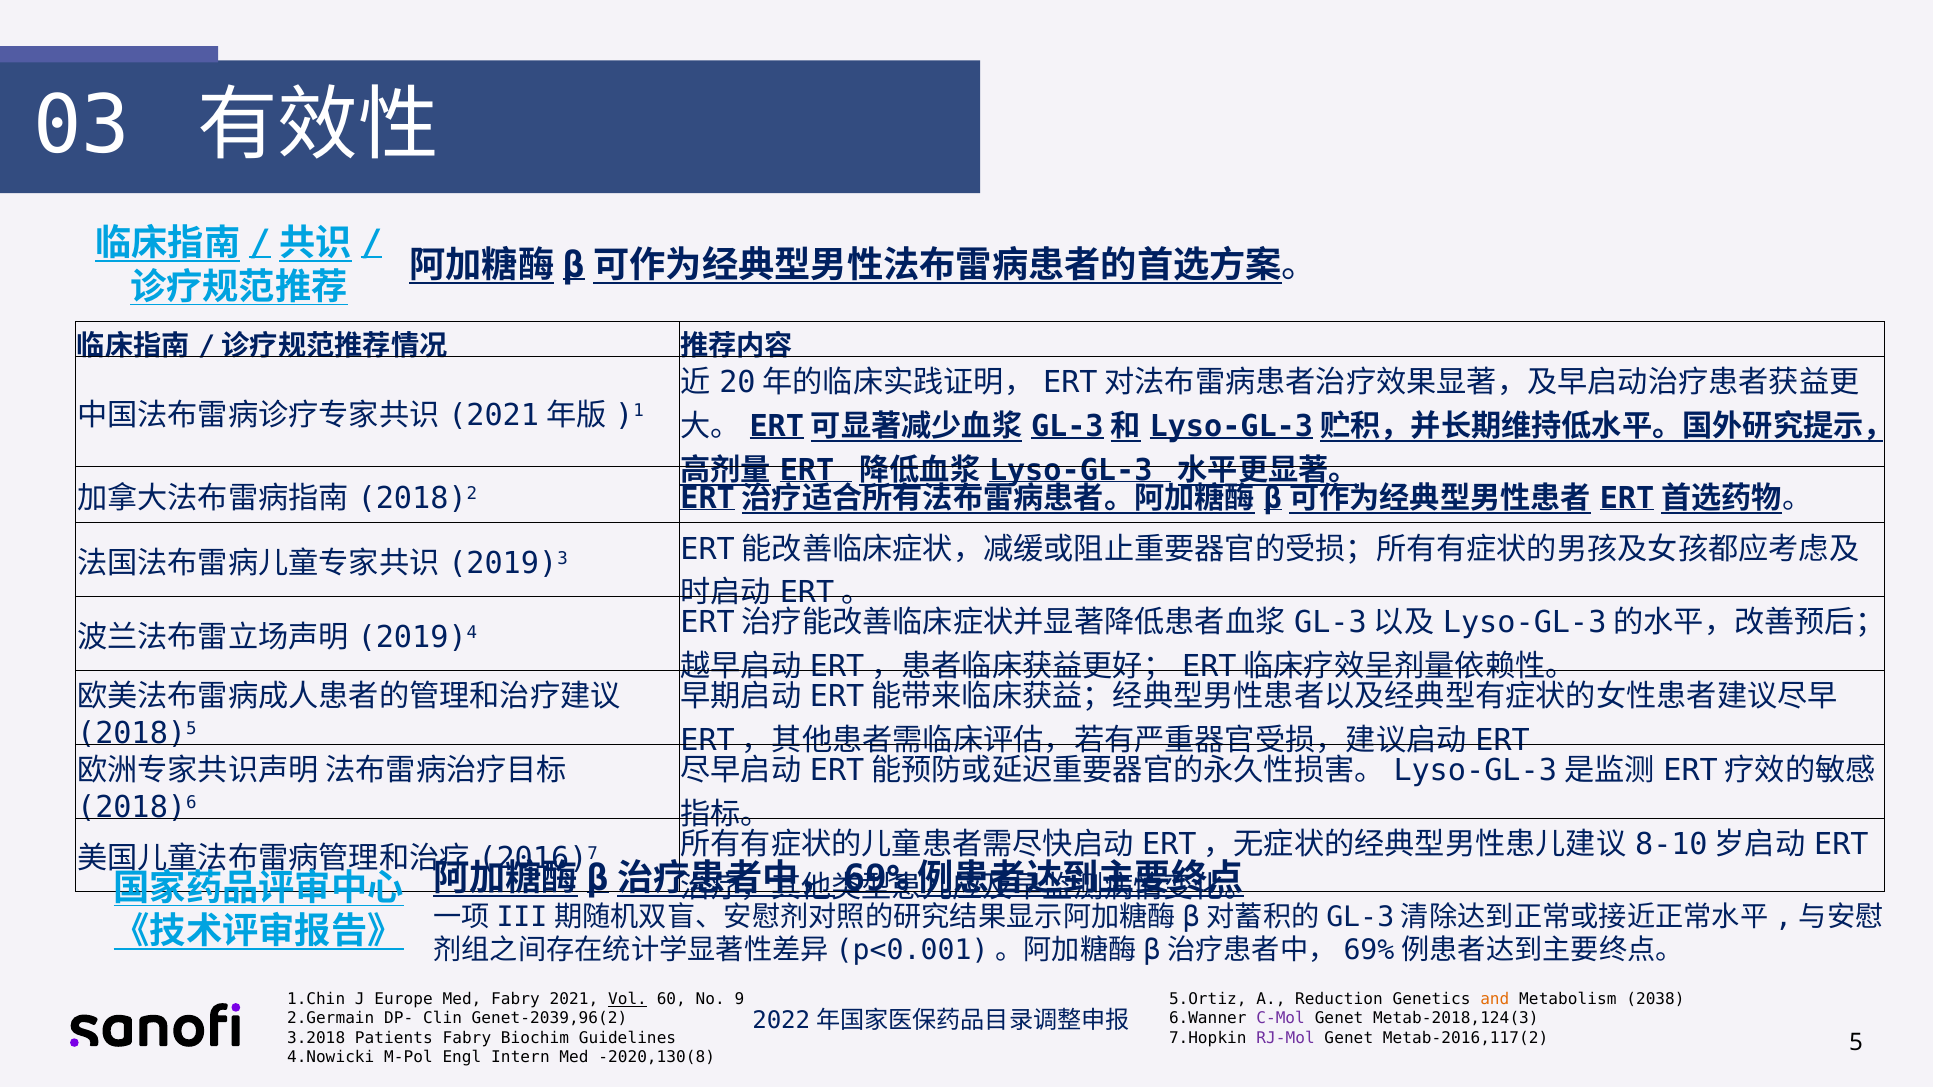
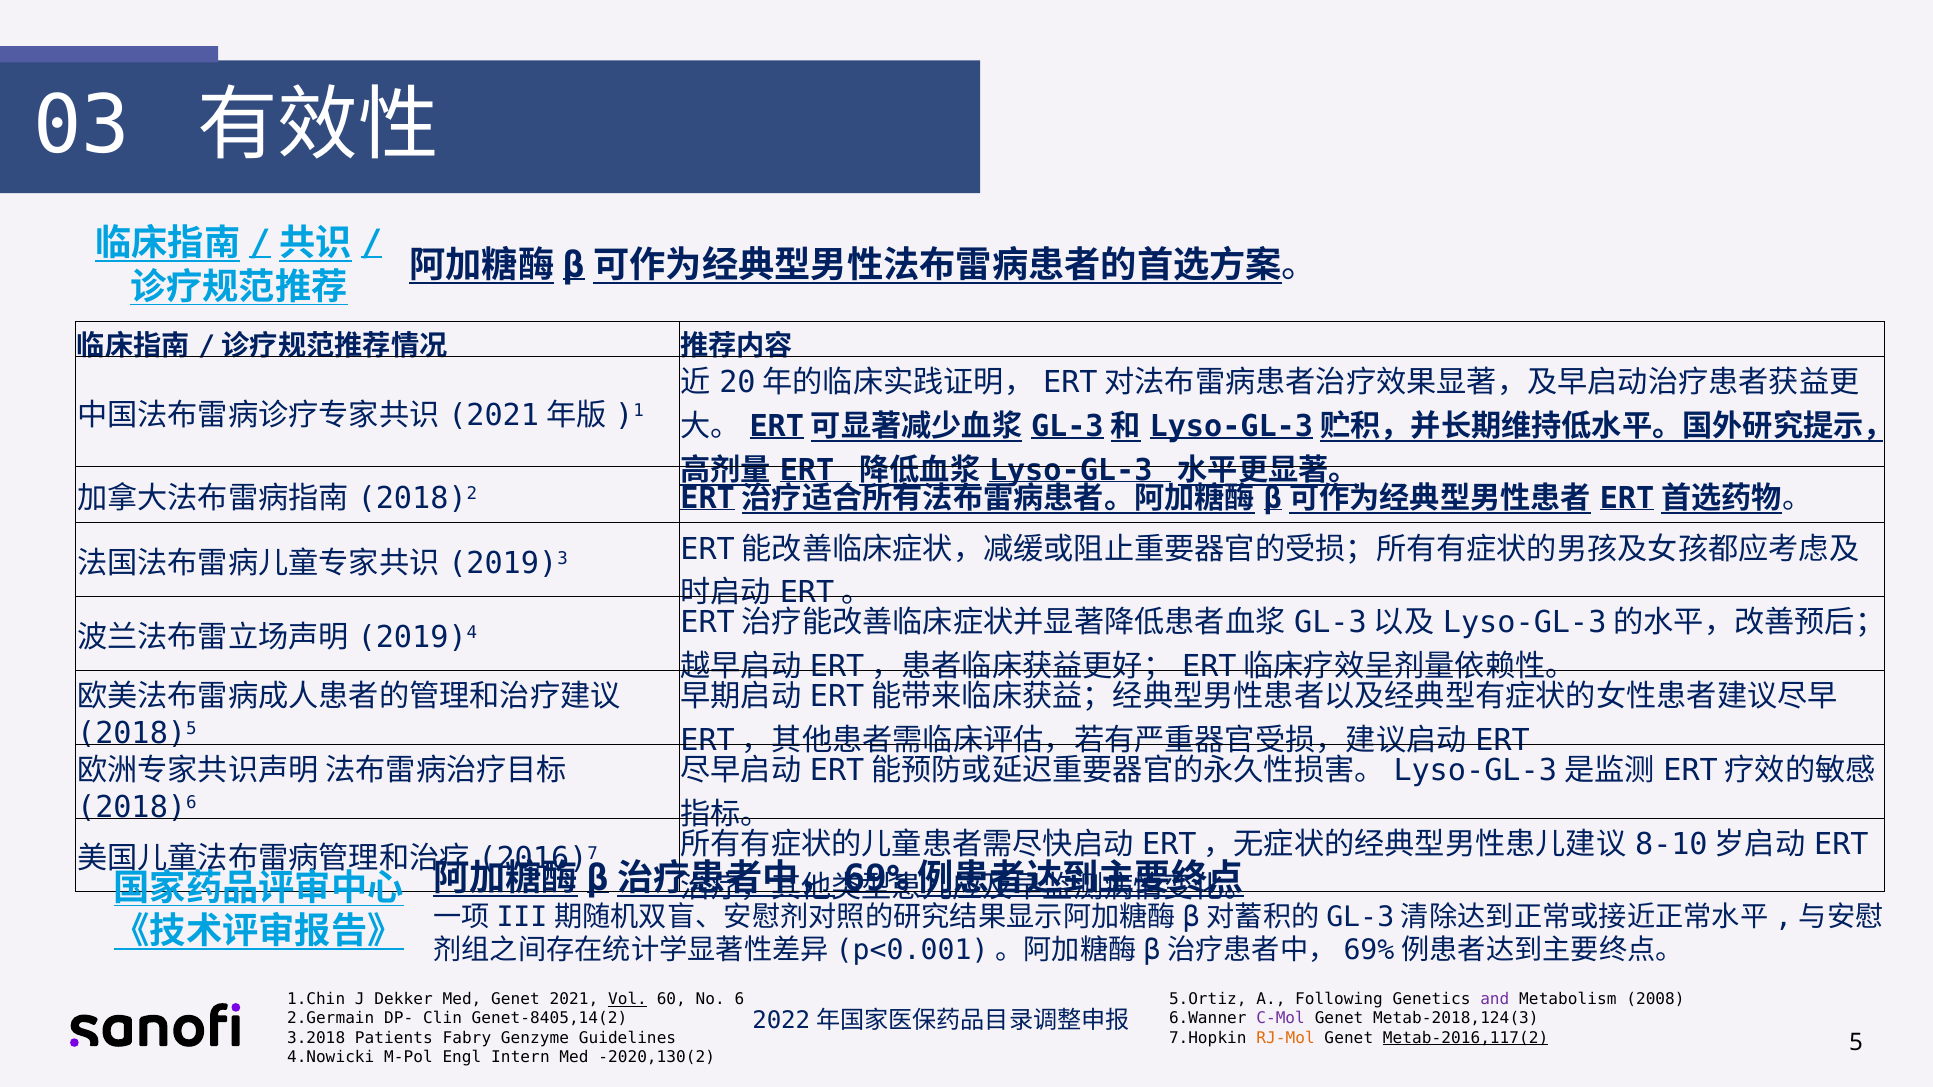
Europe: Europe -> Dekker
Med Fabry: Fabry -> Genet
9: 9 -> 6
Reduction: Reduction -> Following
and colour: orange -> purple
2038: 2038 -> 2008
Genet-2039,96(2: Genet-2039,96(2 -> Genet-8405,14(2
Biochim: Biochim -> Genzyme
RJ-Mol colour: purple -> orange
Metab-2016,117(2 underline: none -> present
-2020,130(8: -2020,130(8 -> -2020,130(2
